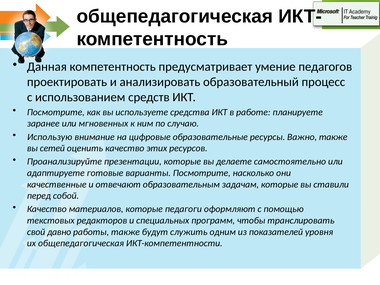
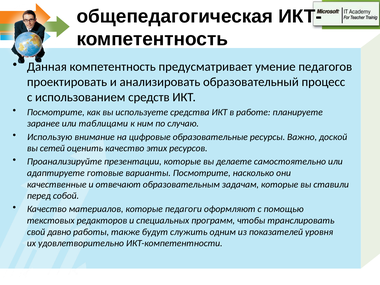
мгновенных: мгновенных -> таблицами
Важно также: также -> доской
их общепедагогическая: общепедагогическая -> удовлетворительно
